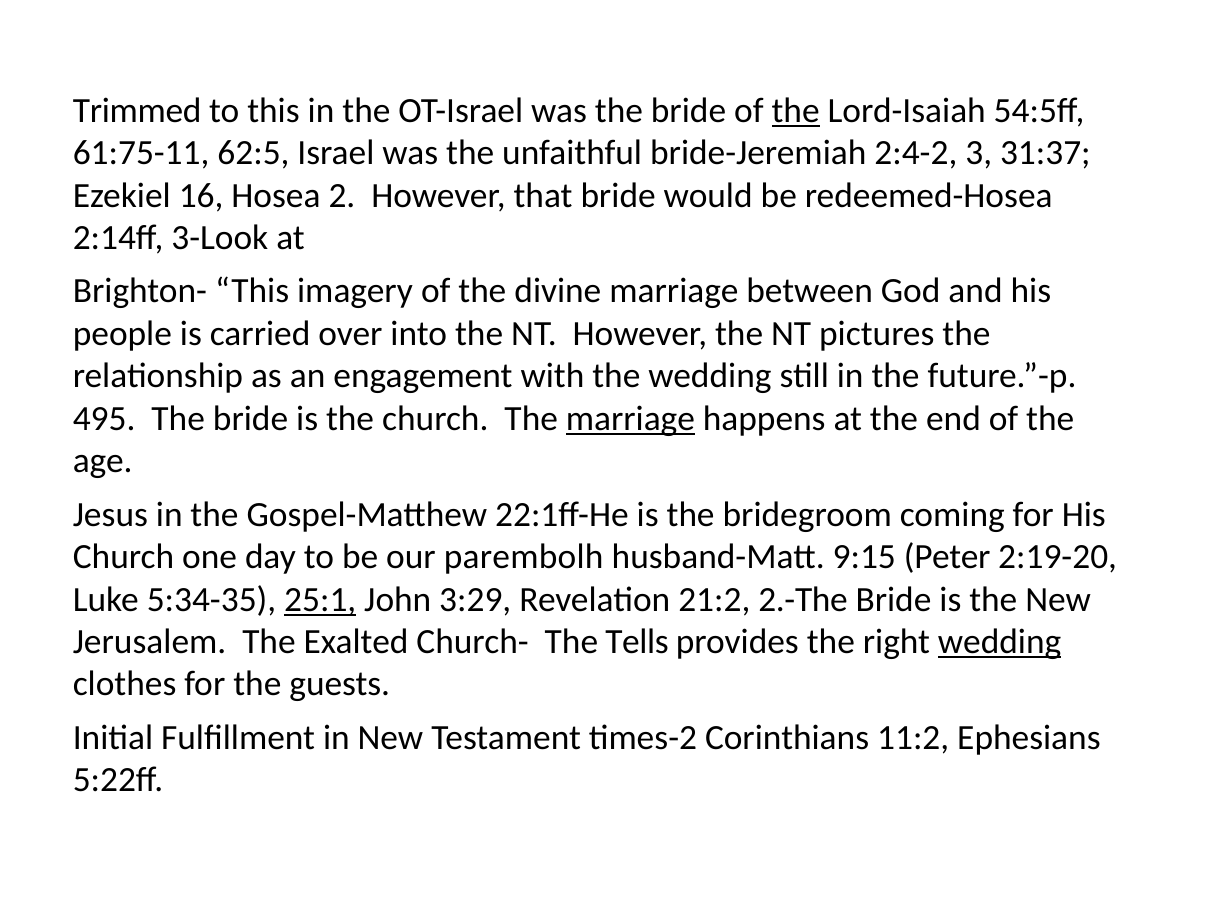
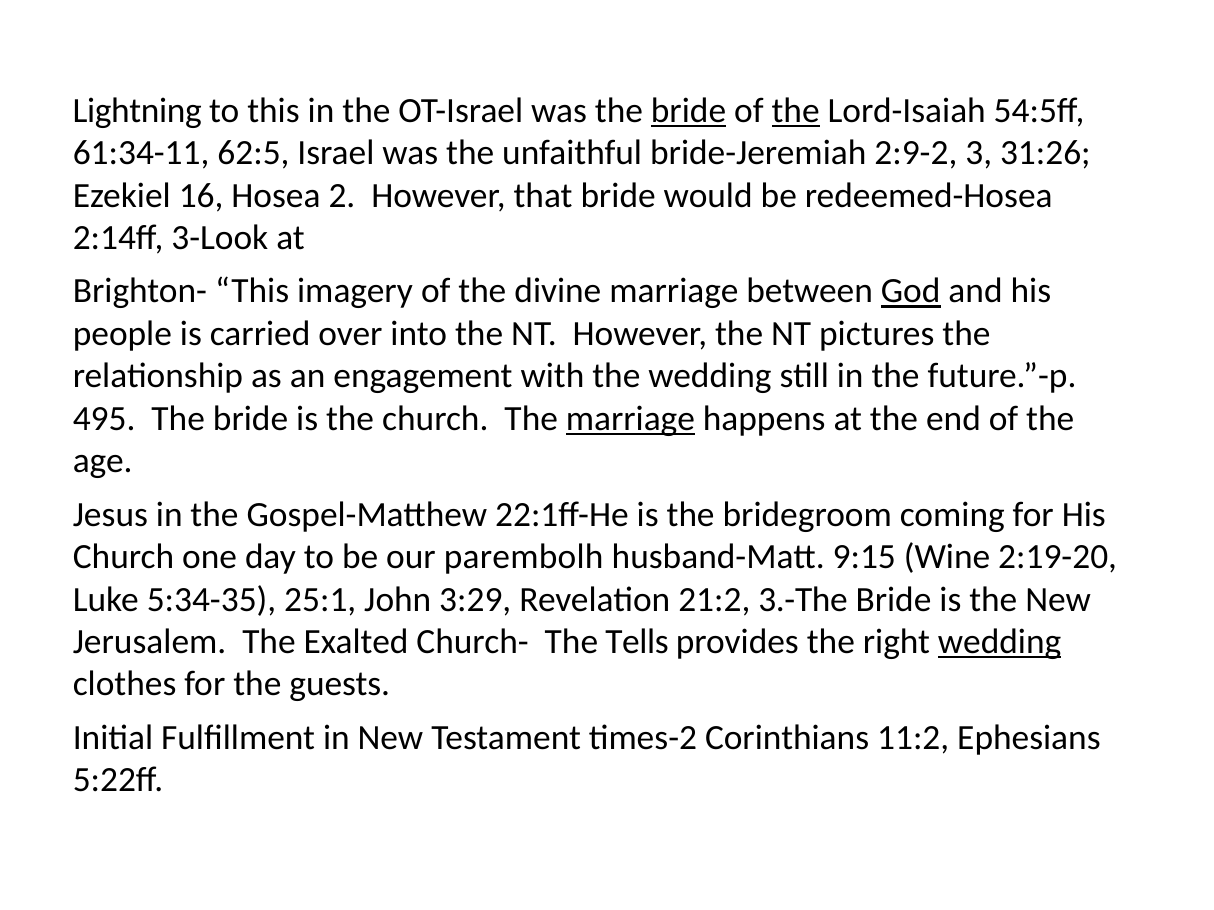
Trimmed: Trimmed -> Lightning
bride at (689, 111) underline: none -> present
61:75-11: 61:75-11 -> 61:34-11
2:4-2: 2:4-2 -> 2:9-2
31:37: 31:37 -> 31:26
God underline: none -> present
Peter: Peter -> Wine
25:1 underline: present -> none
2.-The: 2.-The -> 3.-The
